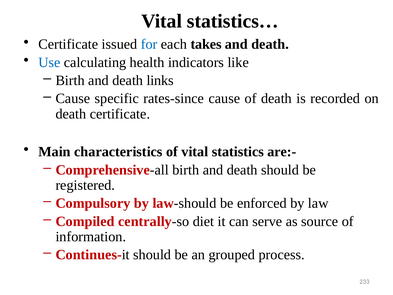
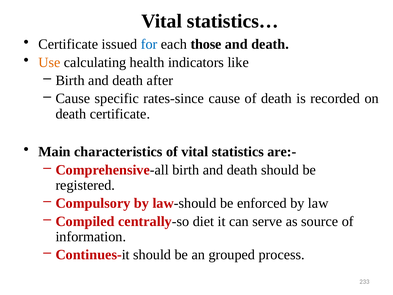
takes: takes -> those
Use colour: blue -> orange
links: links -> after
